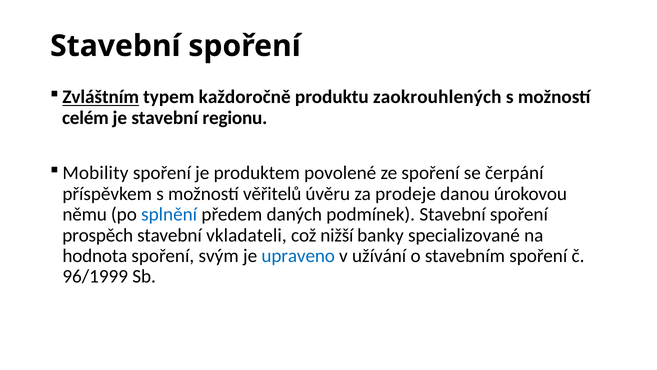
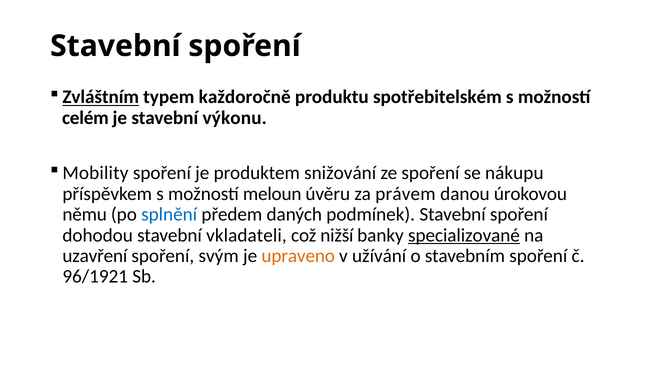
zaokrouhlených: zaokrouhlených -> spotřebitelském
regionu: regionu -> výkonu
povolené: povolené -> snižování
čerpání: čerpání -> nákupu
věřitelů: věřitelů -> meloun
prodeje: prodeje -> právem
prospěch: prospěch -> dohodou
specializované underline: none -> present
hodnota: hodnota -> uzavření
upraveno colour: blue -> orange
96/1999: 96/1999 -> 96/1921
